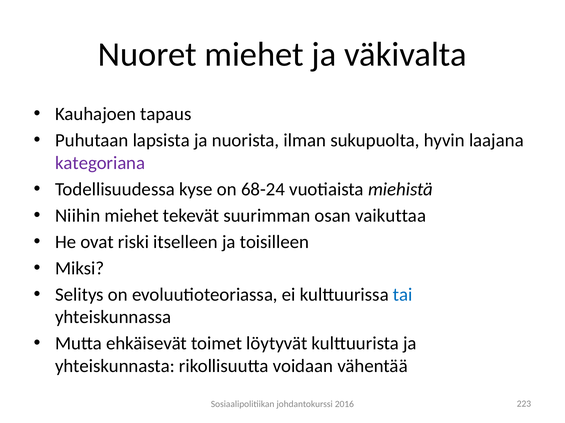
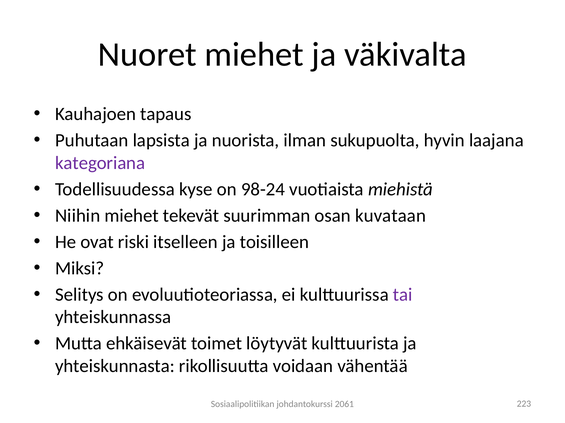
68-24: 68-24 -> 98-24
vaikuttaa: vaikuttaa -> kuvataan
tai colour: blue -> purple
2016: 2016 -> 2061
